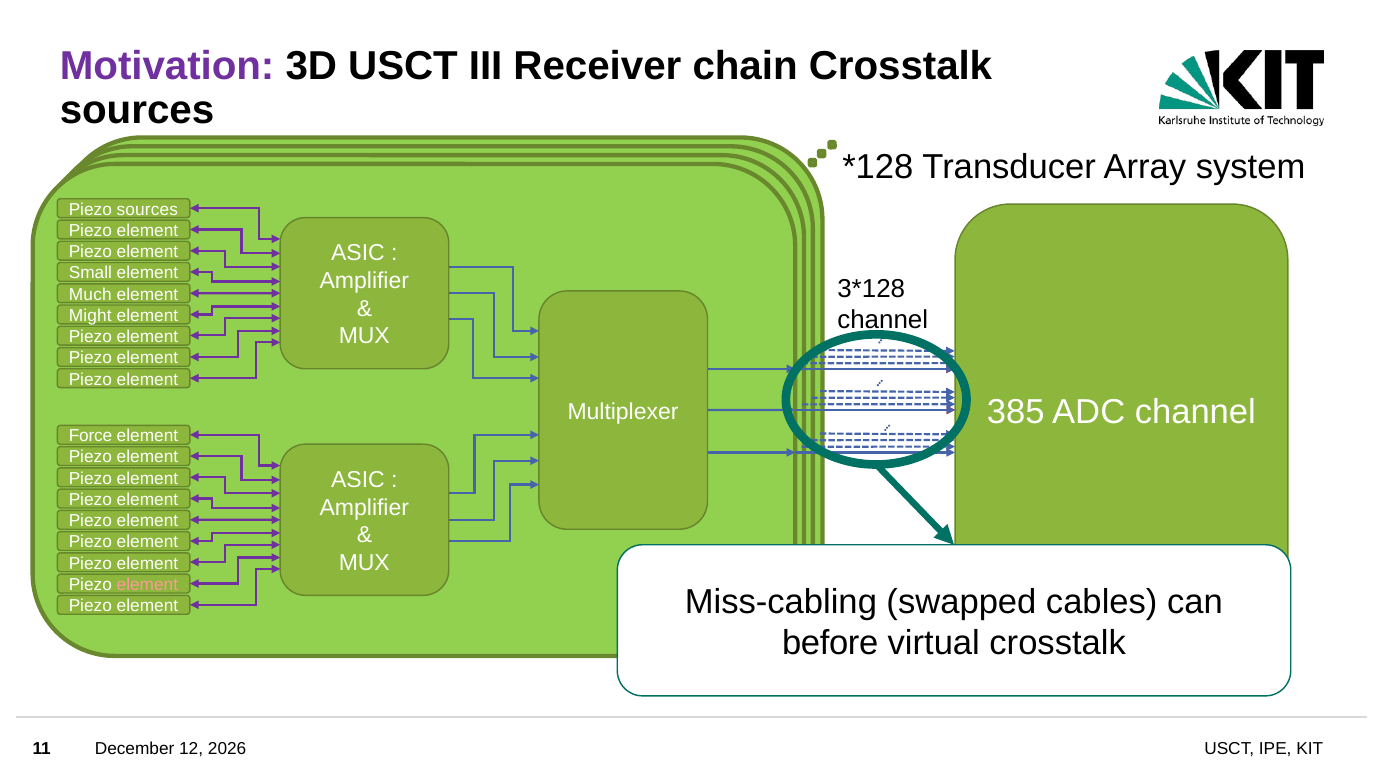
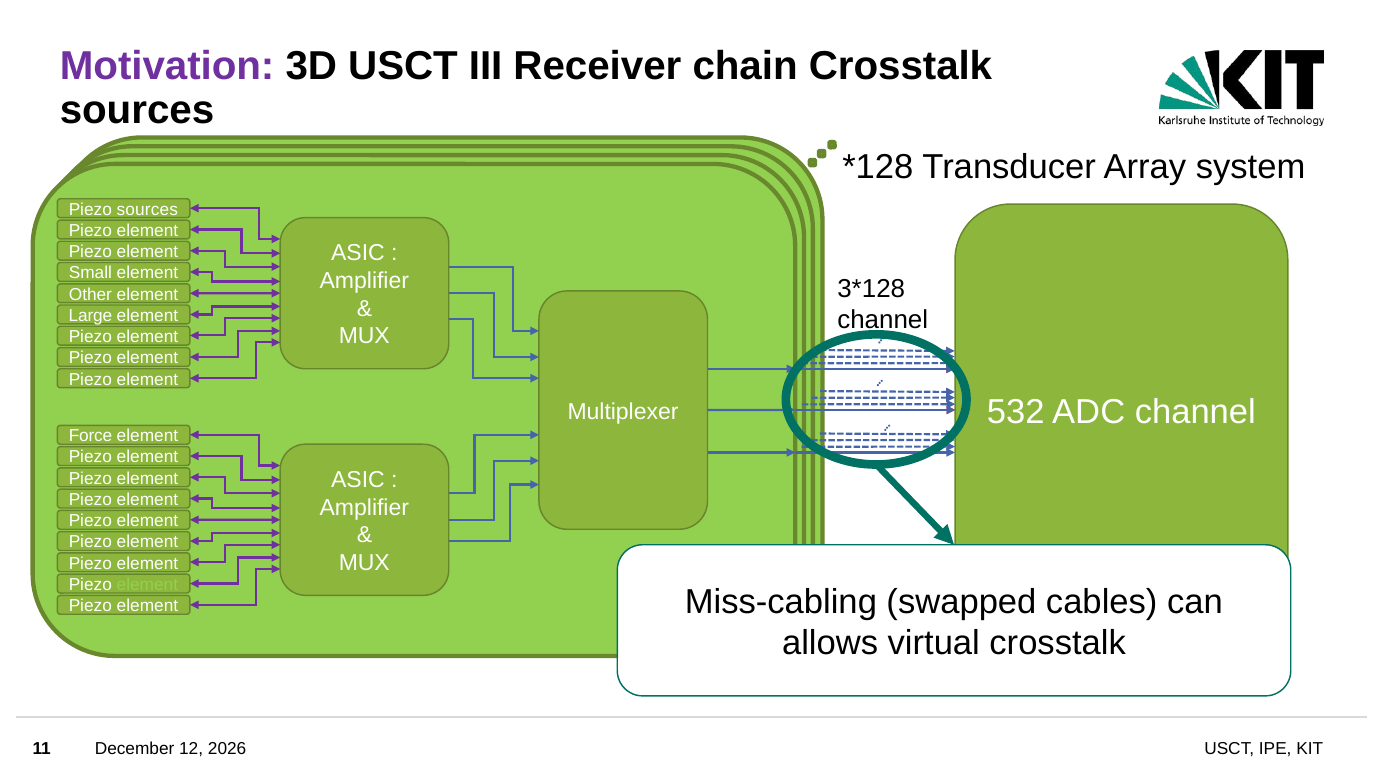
Much: Much -> Other
Might: Might -> Large
385: 385 -> 532
element at (147, 585) colour: pink -> light green
before: before -> allows
